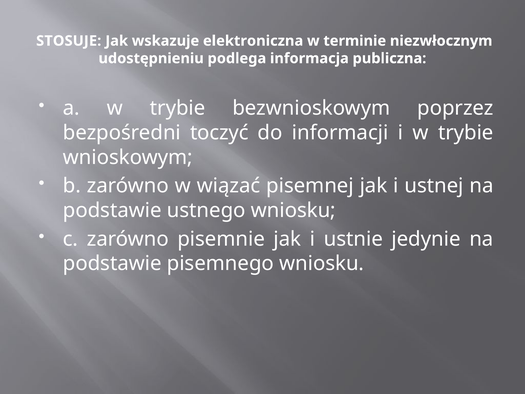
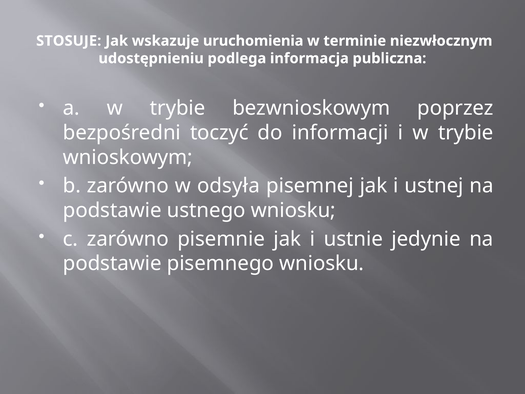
elektroniczna: elektroniczna -> uruchomienia
wiązać: wiązać -> odsyła
